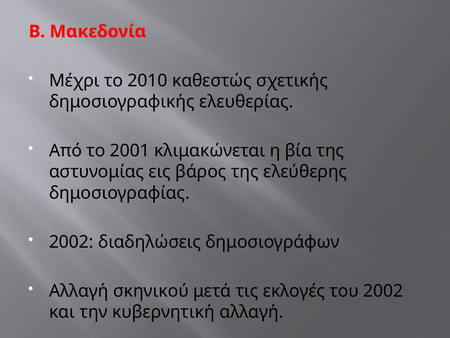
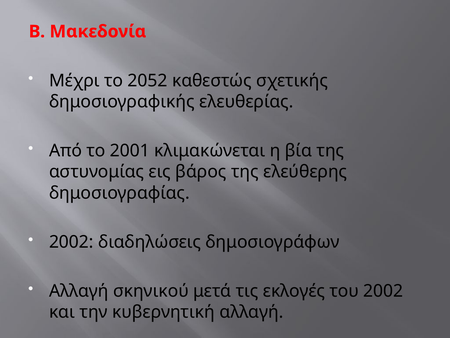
2010: 2010 -> 2052
